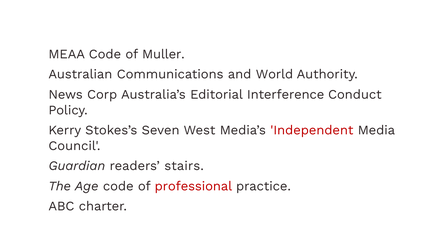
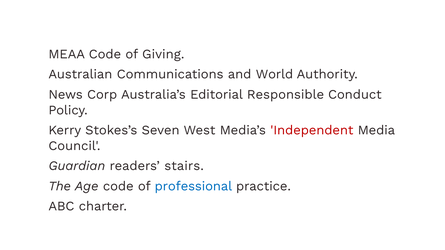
Muller: Muller -> Giving
Interference: Interference -> Responsible
professional colour: red -> blue
